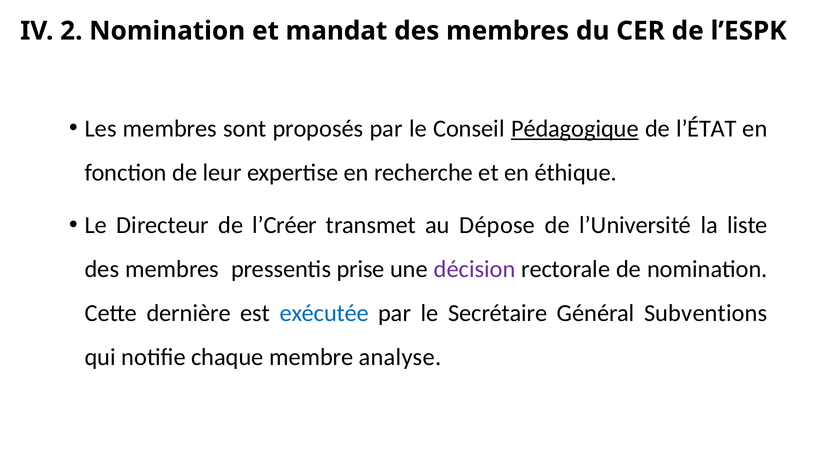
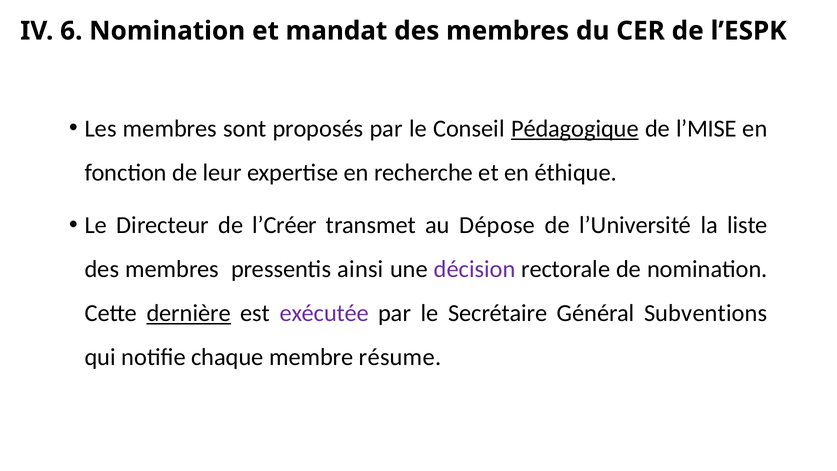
2: 2 -> 6
l’ÉTAT: l’ÉTAT -> l’MISE
prise: prise -> ainsi
dernière underline: none -> present
exécutée colour: blue -> purple
analyse: analyse -> résume
